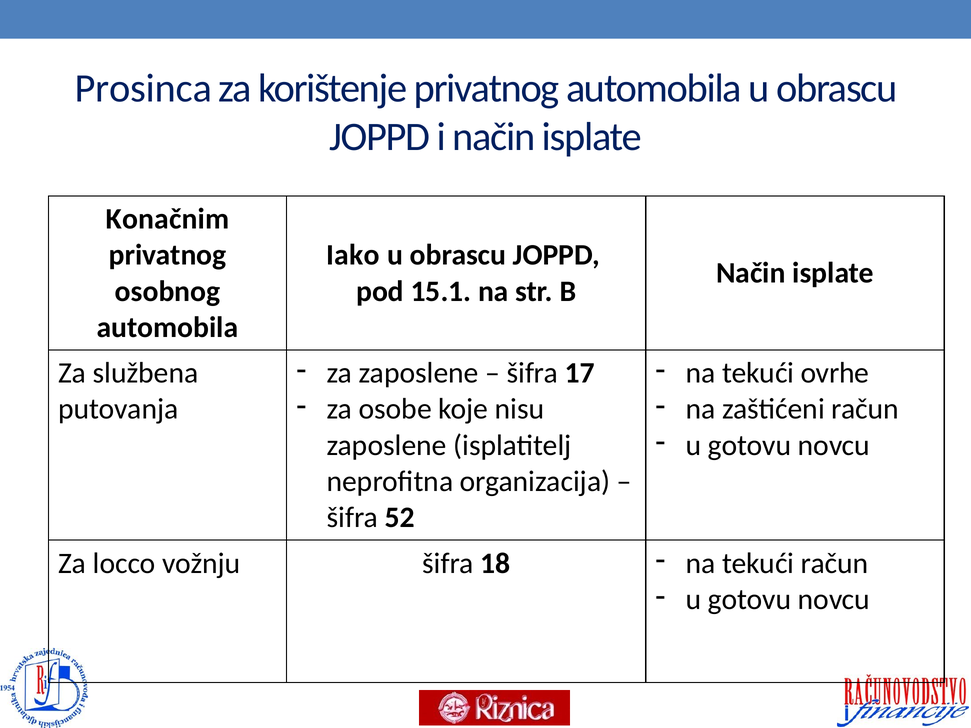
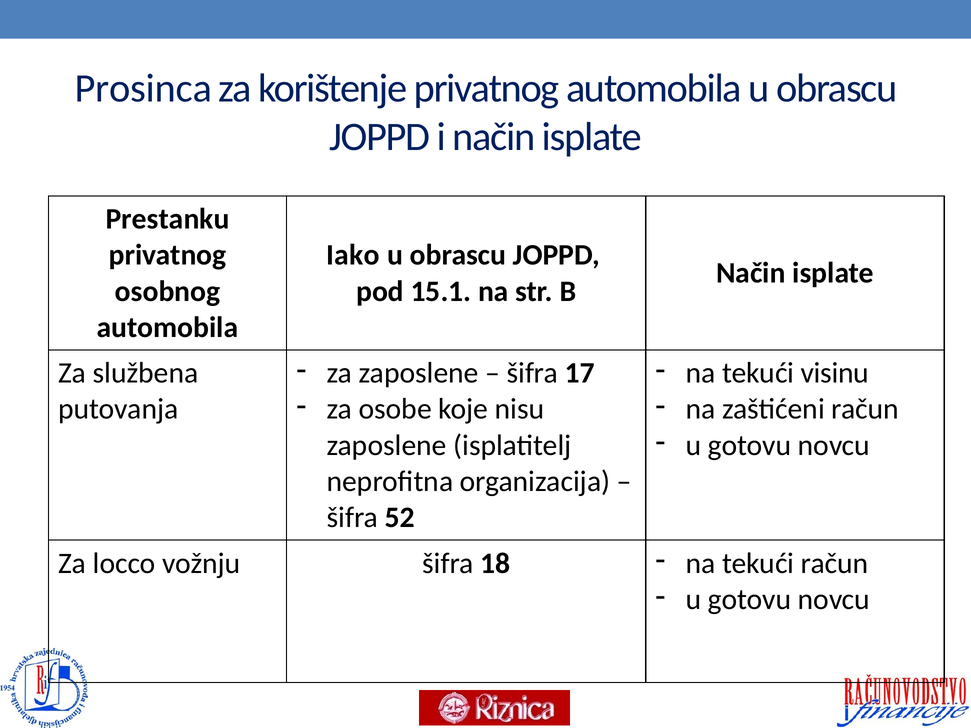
Konačnim: Konačnim -> Prestanku
ovrhe: ovrhe -> visinu
